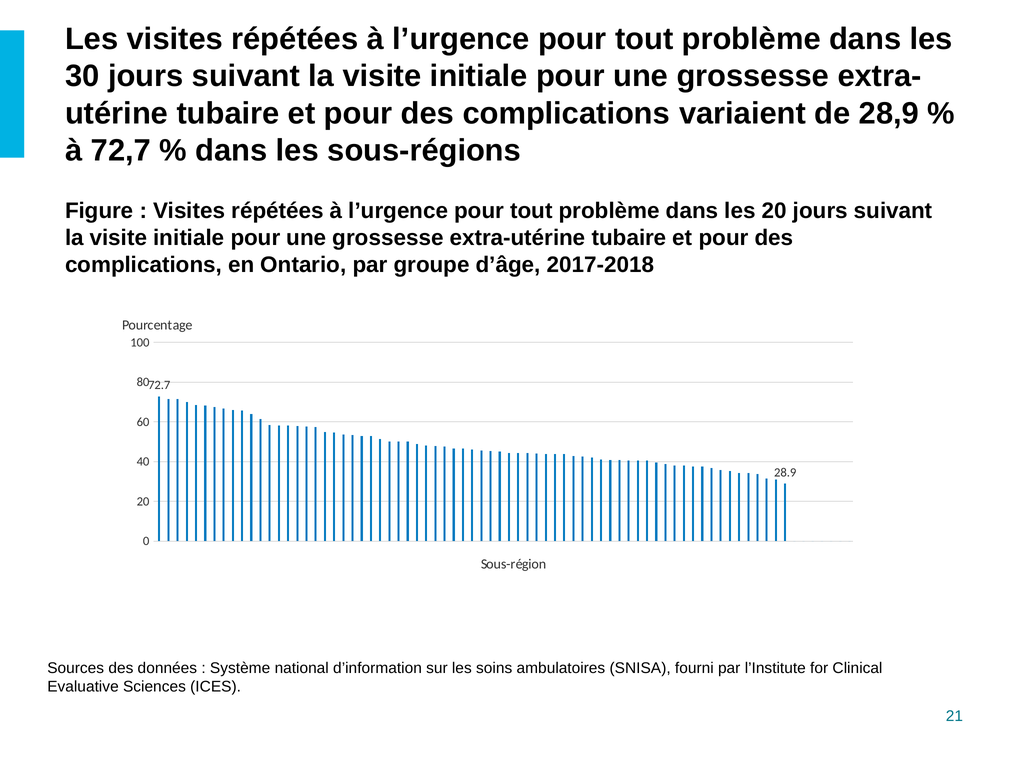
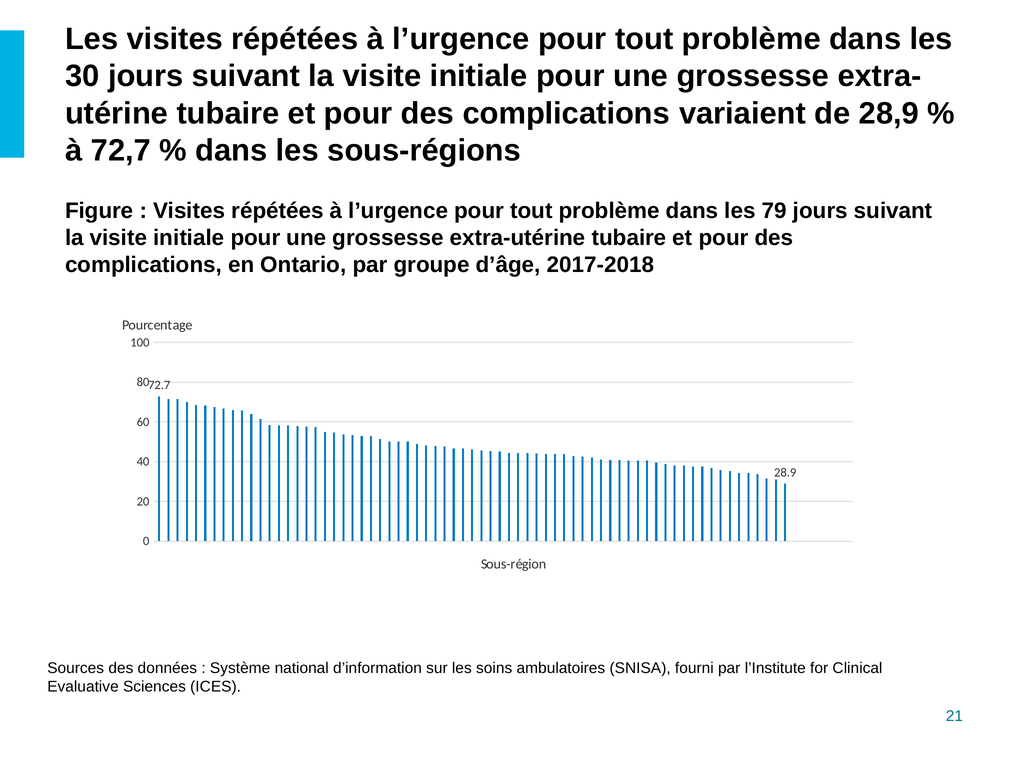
les 20: 20 -> 79
